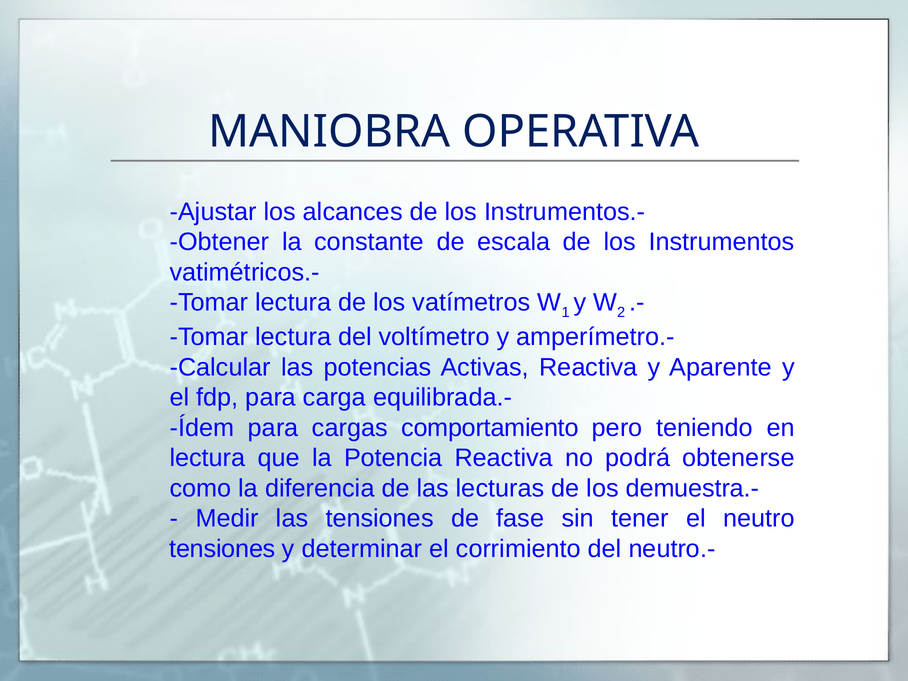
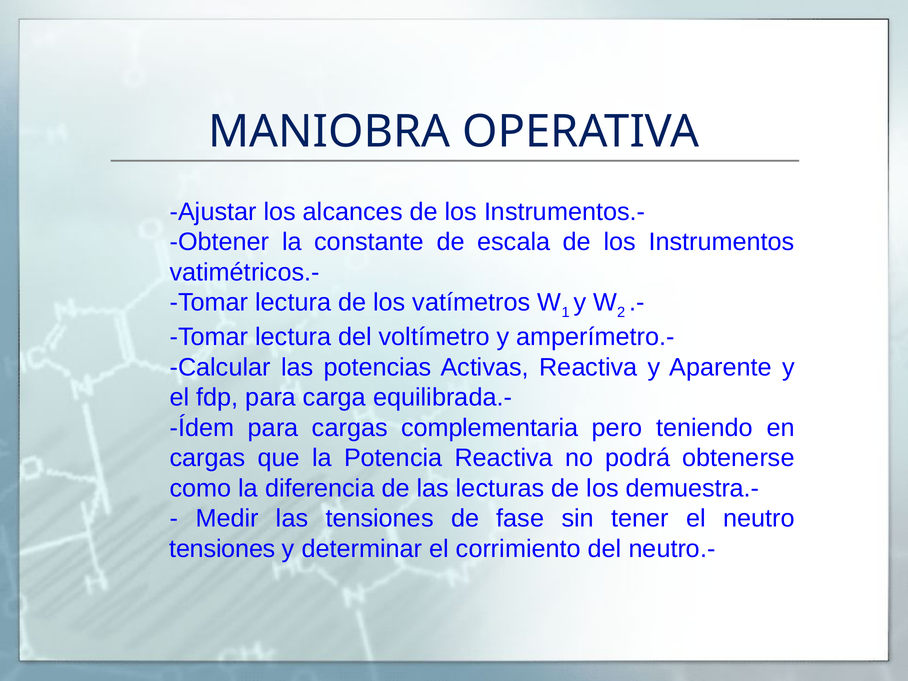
comportamiento: comportamiento -> complementaria
lectura at (208, 458): lectura -> cargas
